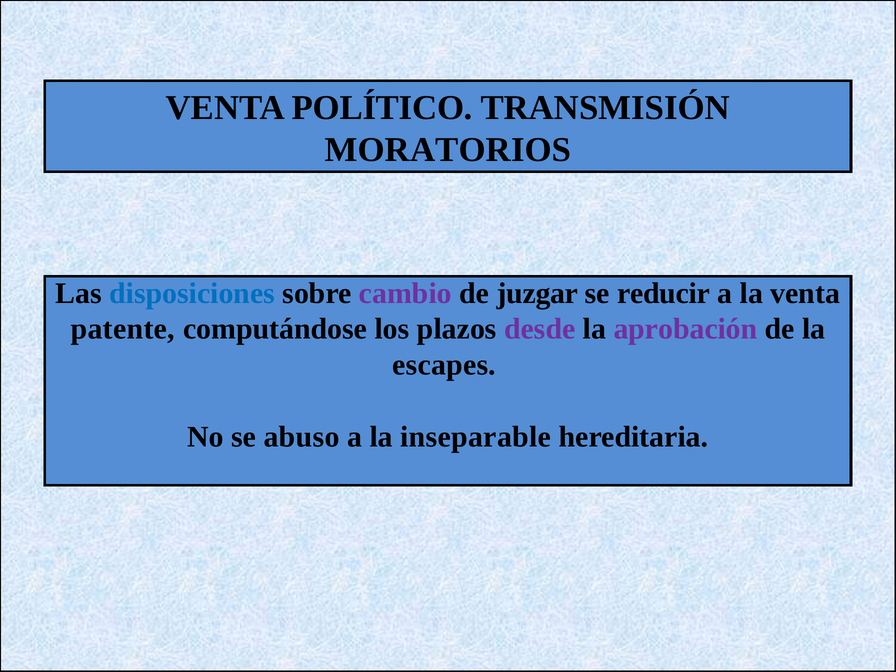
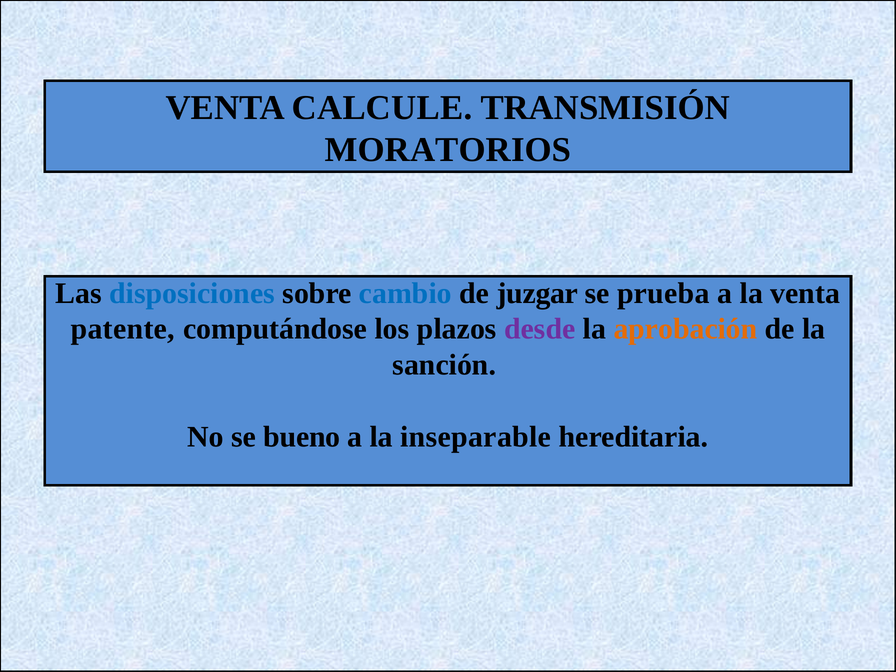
POLÍTICO: POLÍTICO -> CALCULE
cambio colour: purple -> blue
reducir: reducir -> prueba
aprobación colour: purple -> orange
escapes: escapes -> sanción
abuso: abuso -> bueno
